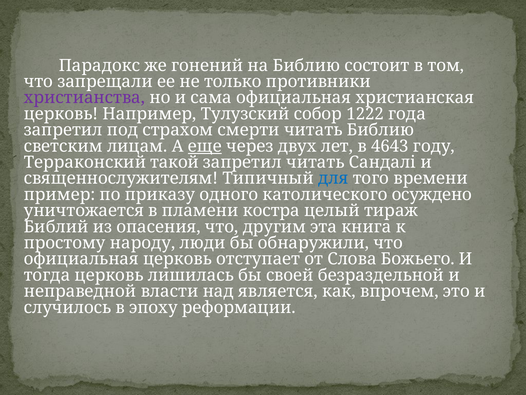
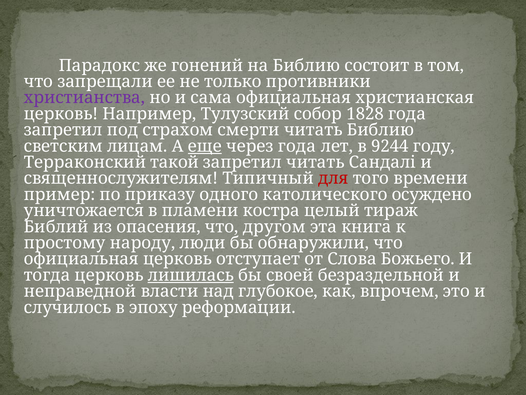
1222: 1222 -> 1828
через двух: двух -> года
4643: 4643 -> 9244
для colour: blue -> red
другим: другим -> другом
лишилась underline: none -> present
является: является -> глубокое
